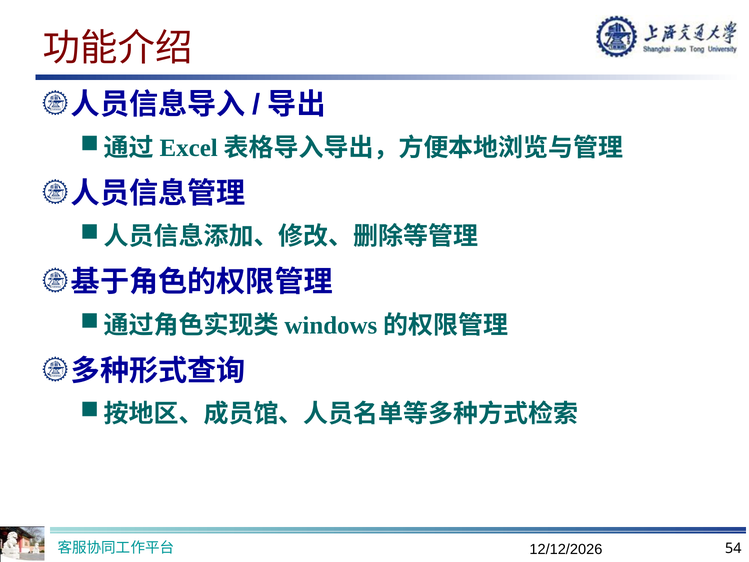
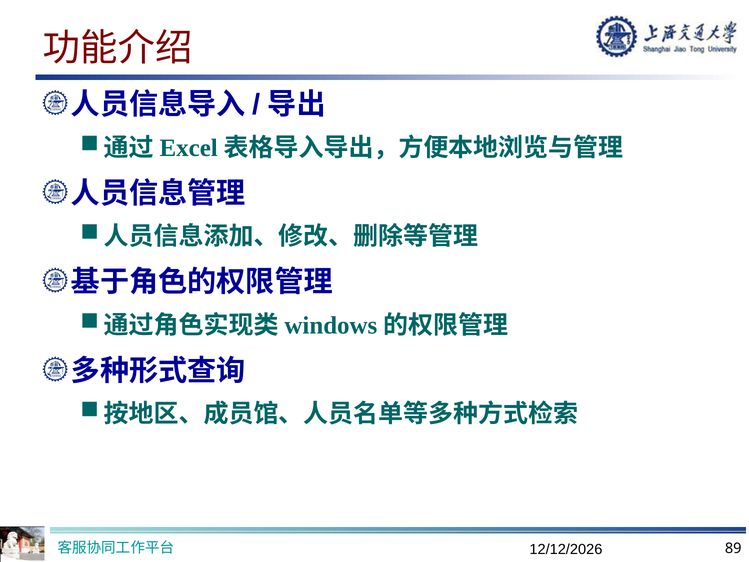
54: 54 -> 89
